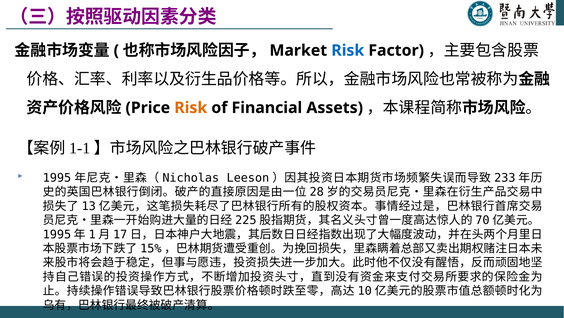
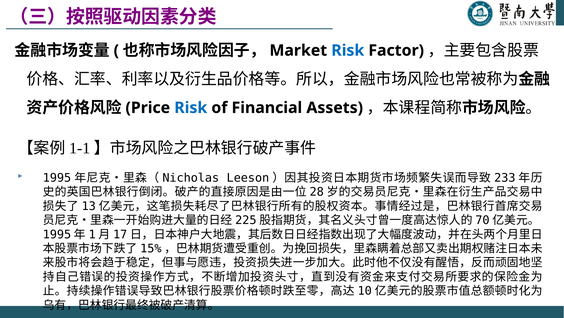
Risk at (191, 108) colour: orange -> blue
